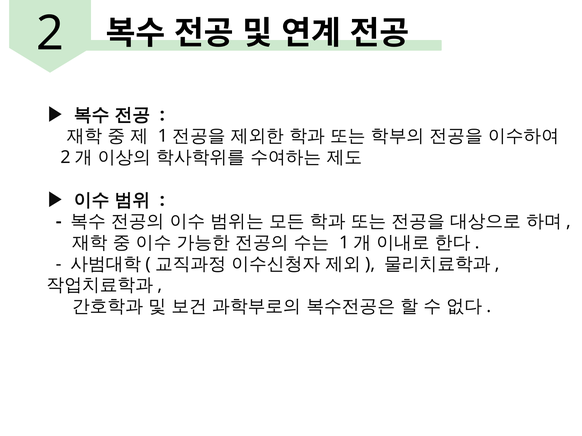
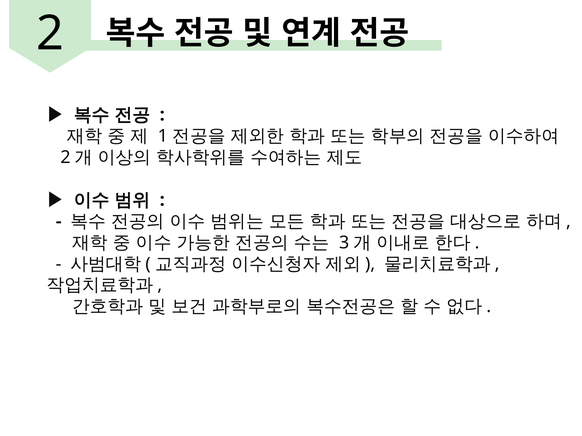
1 at (344, 243): 1 -> 3
